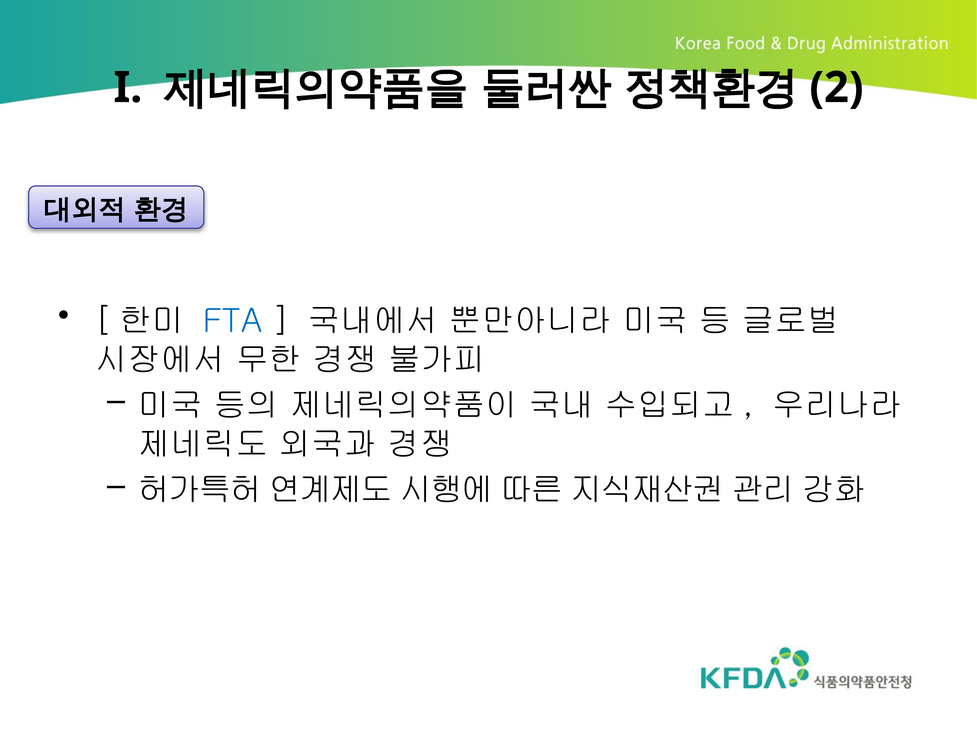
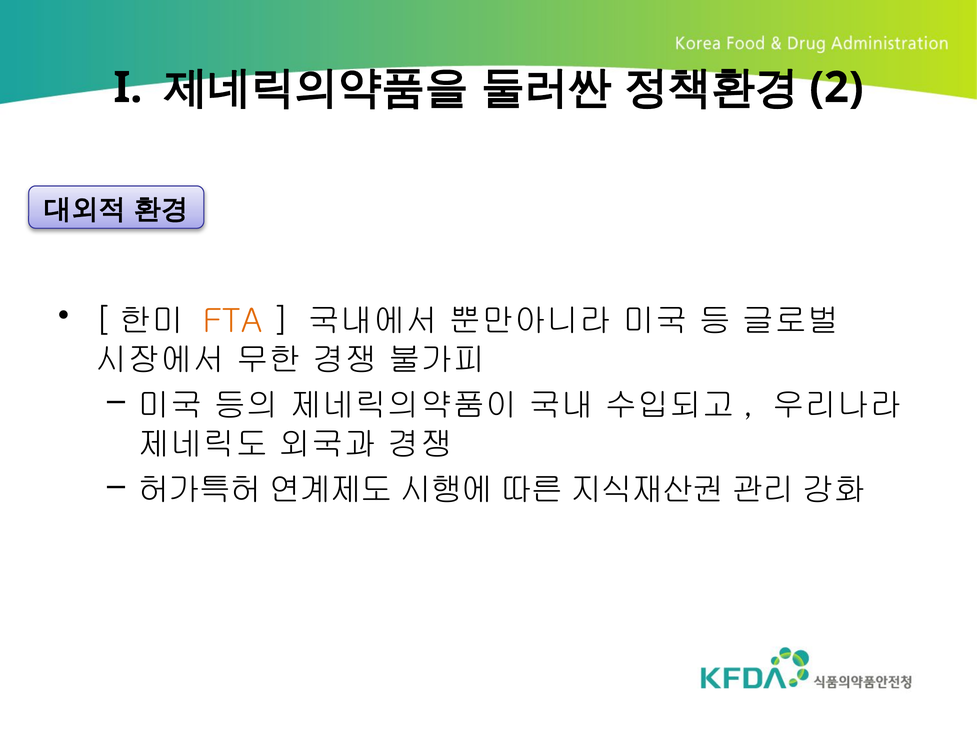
FTA colour: blue -> orange
